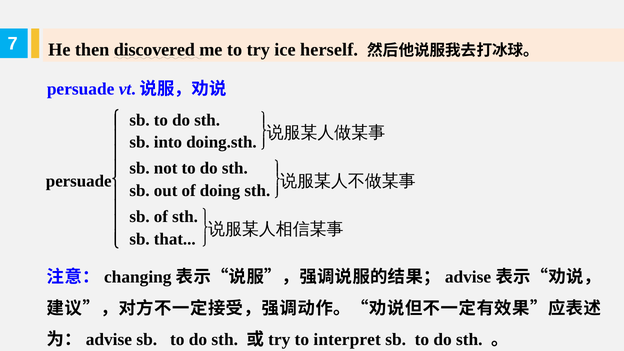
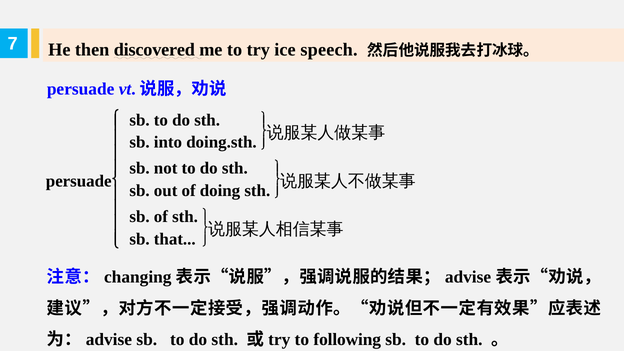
herself: herself -> speech
interpret: interpret -> following
